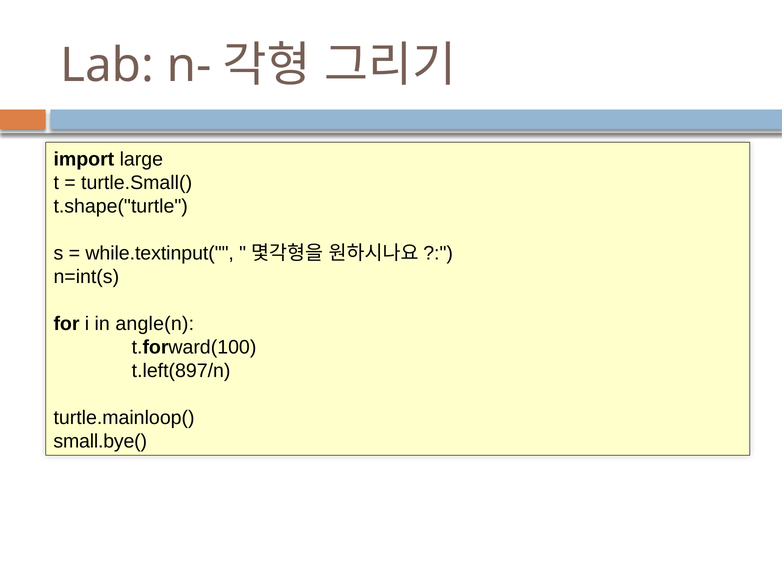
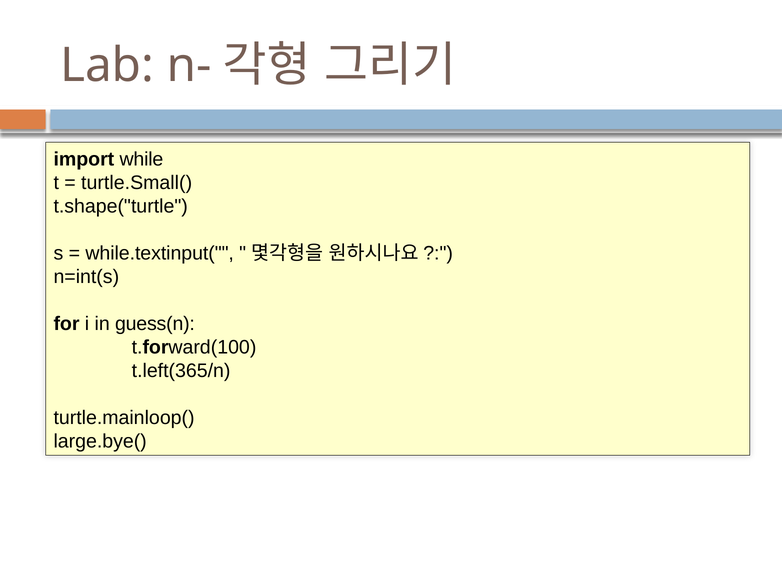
large: large -> while
angle(n: angle(n -> guess(n
t.left(897/n: t.left(897/n -> t.left(365/n
small.bye(: small.bye( -> large.bye(
